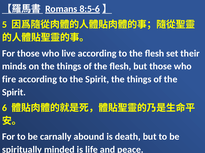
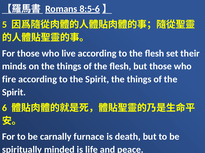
abound: abound -> furnace
